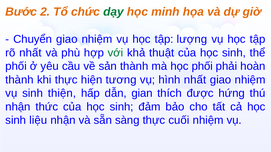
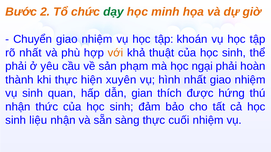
lượng: lượng -> khoán
với colour: green -> orange
phối at (16, 66): phối -> phải
sản thành: thành -> phạm
học phối: phối -> ngại
tương: tương -> xuyên
thiện: thiện -> quan
